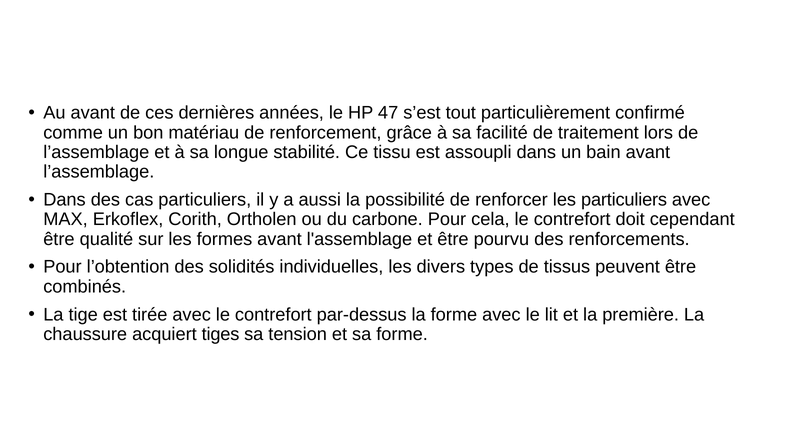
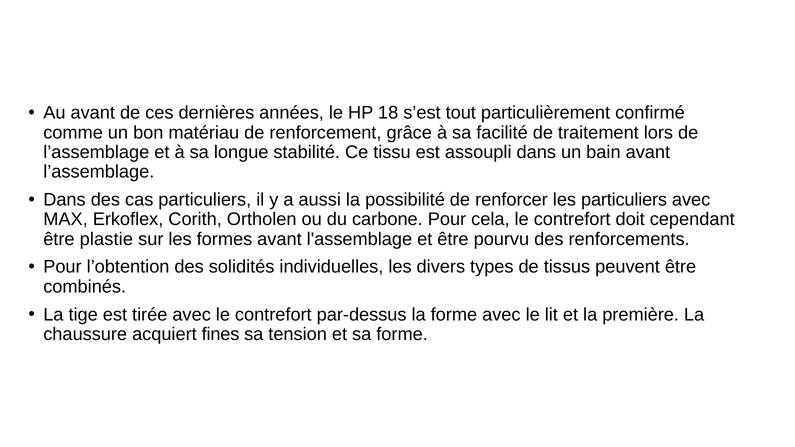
47: 47 -> 18
qualité: qualité -> plastie
tiges: tiges -> fines
